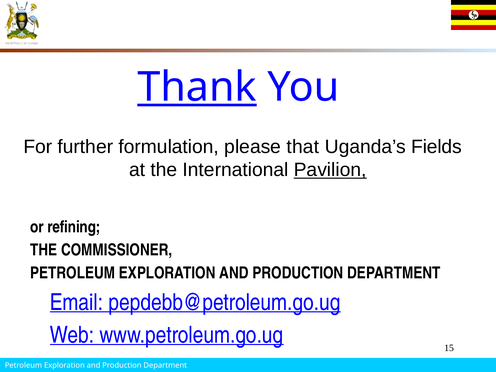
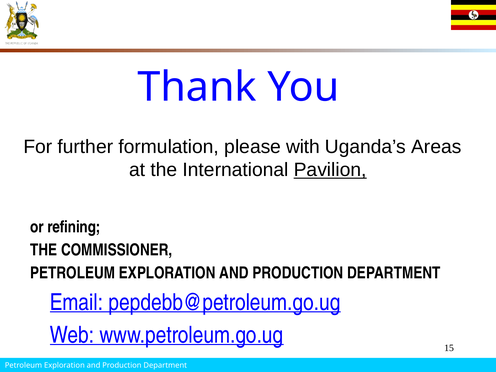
Thank underline: present -> none
that: that -> with
Fields: Fields -> Areas
